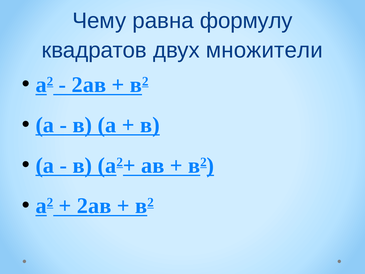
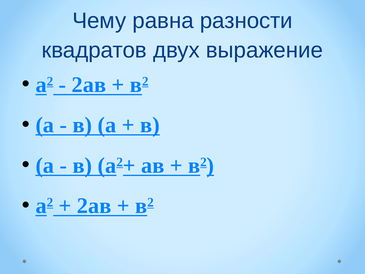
формулу: формулу -> разности
множители: множители -> выражение
